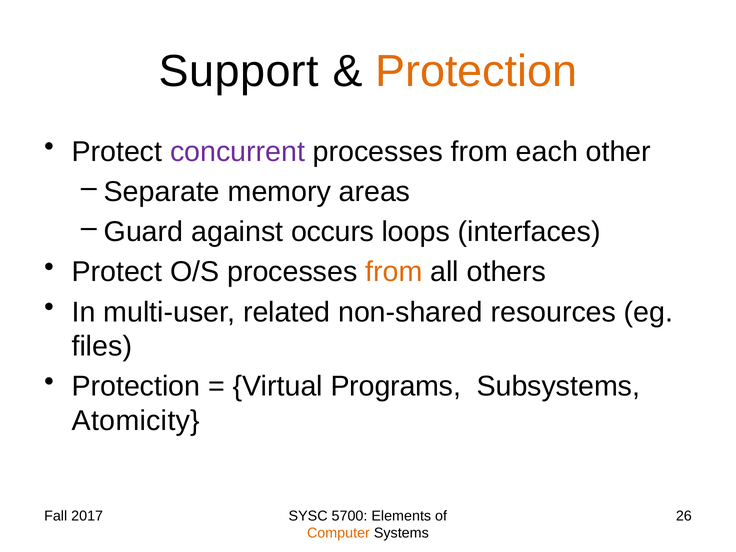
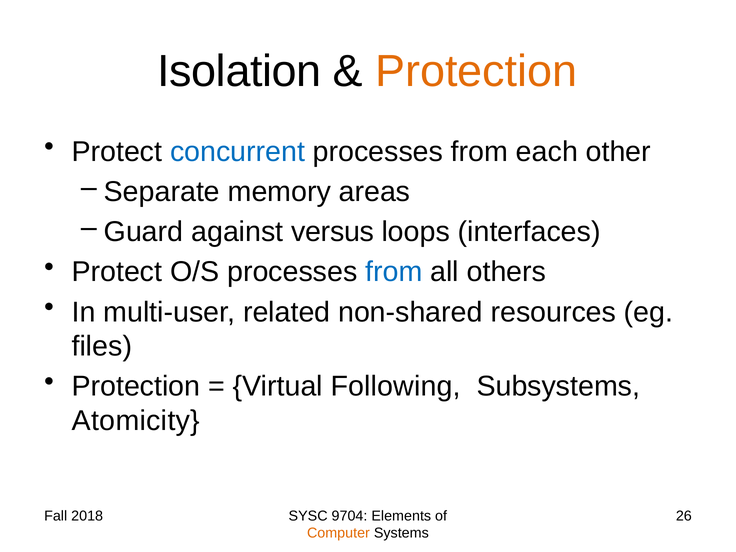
Support: Support -> Isolation
concurrent colour: purple -> blue
occurs: occurs -> versus
from at (394, 272) colour: orange -> blue
Programs: Programs -> Following
2017: 2017 -> 2018
5700: 5700 -> 9704
